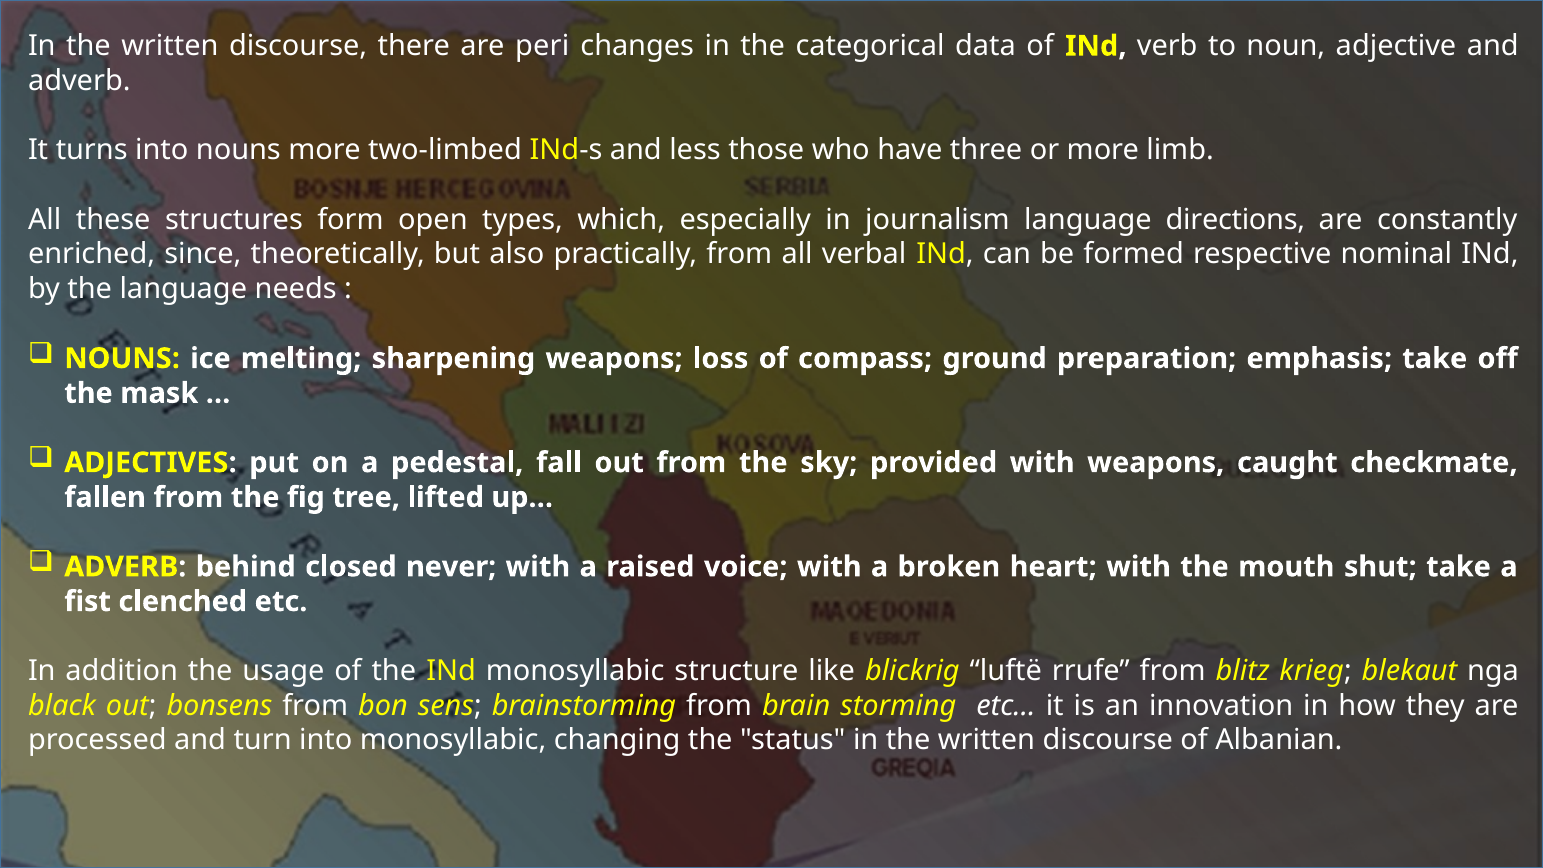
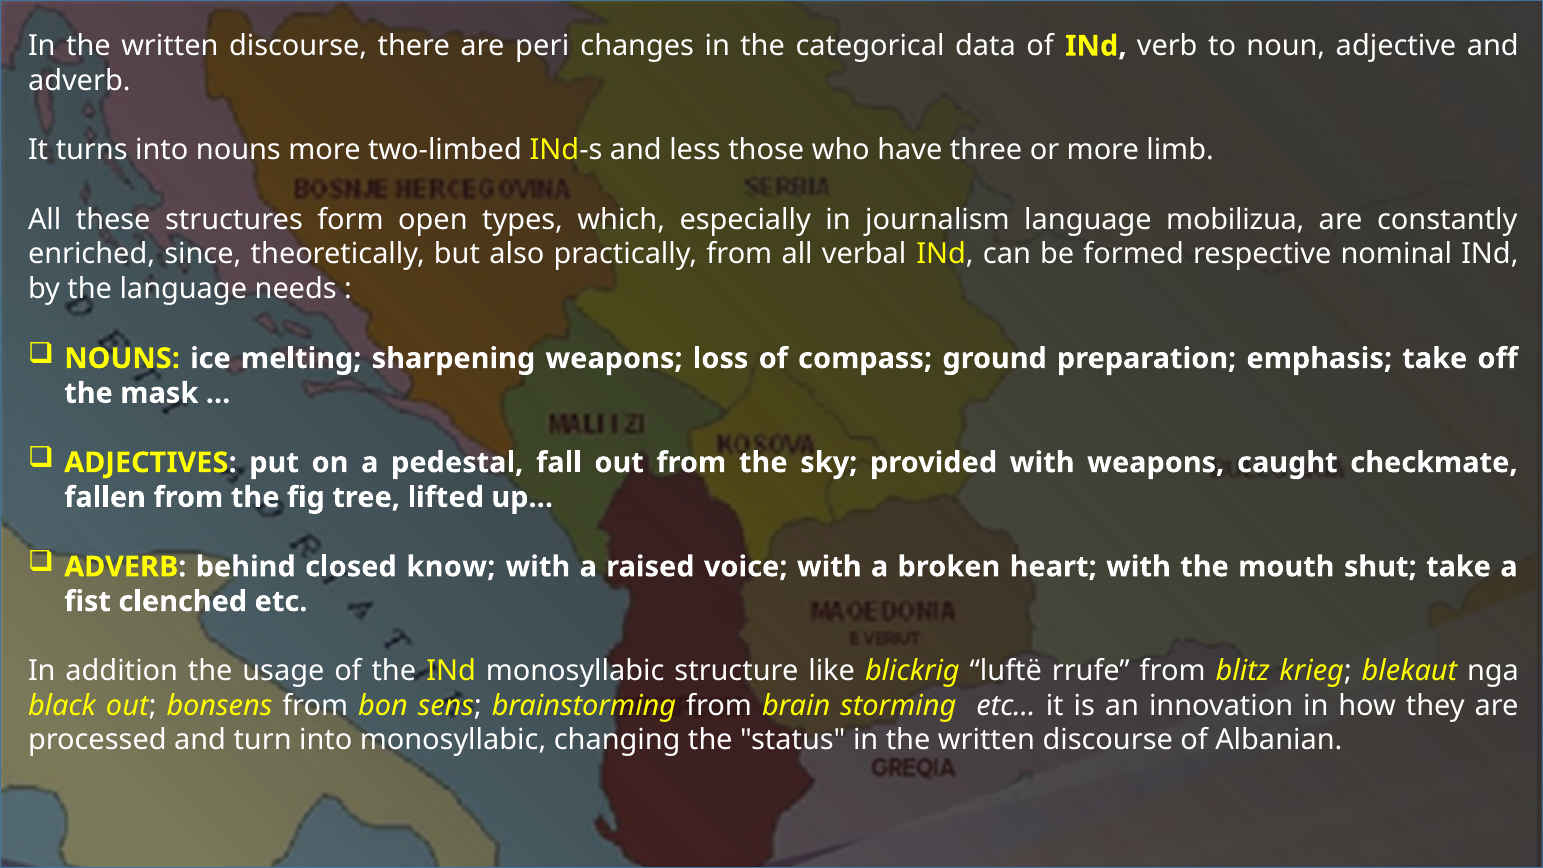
directions: directions -> mobilizua
never: never -> know
